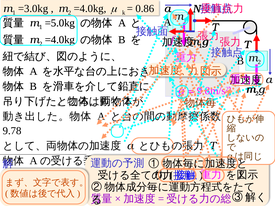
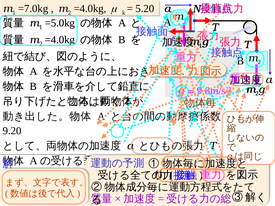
=3.0kg: =3.0kg -> =7.0kg
0.86: 0.86 -> 5.20
9.78: 9.78 -> 9.20
